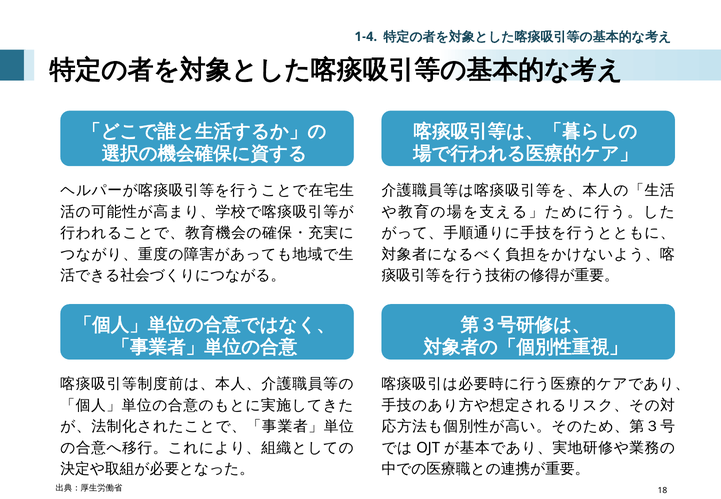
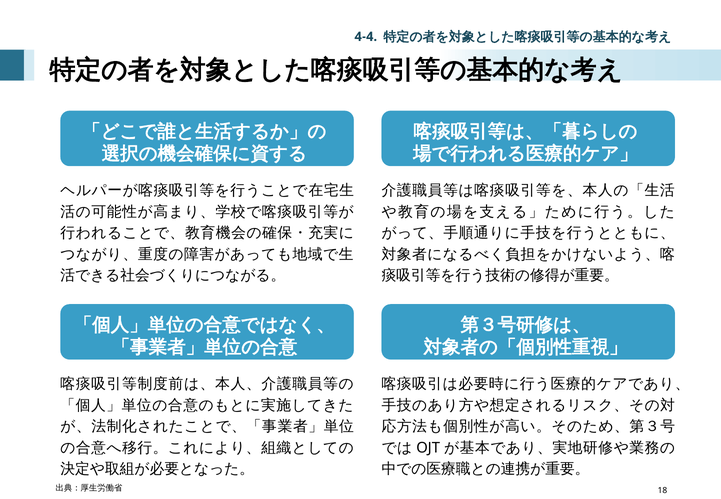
1-4: 1-4 -> 4-4
